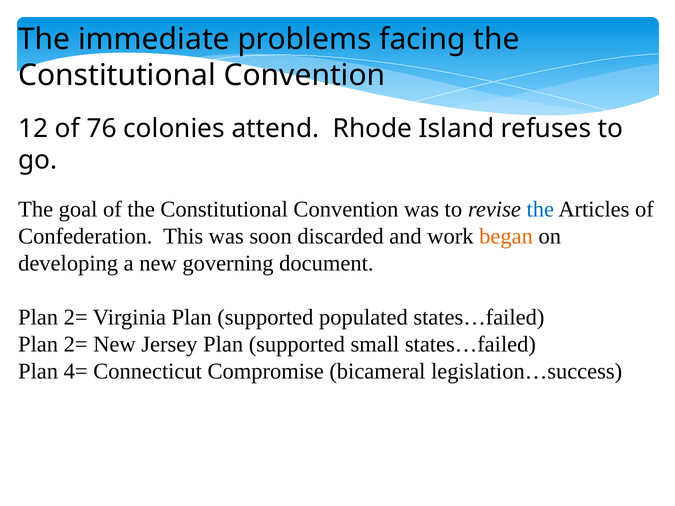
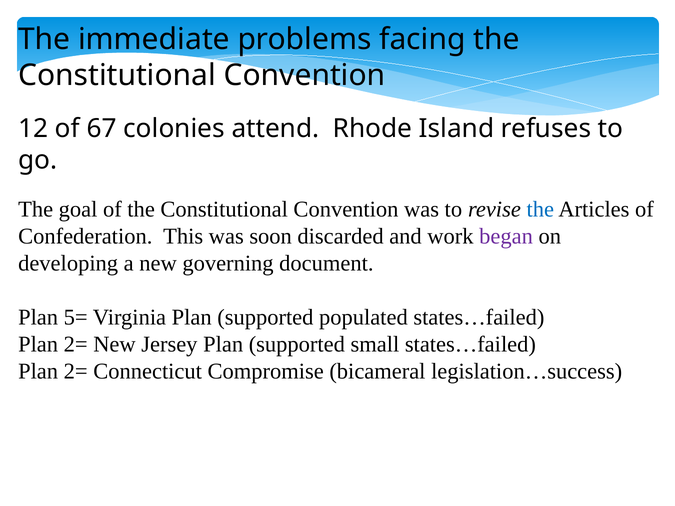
76: 76 -> 67
began colour: orange -> purple
2= at (76, 317): 2= -> 5=
4= at (76, 371): 4= -> 2=
